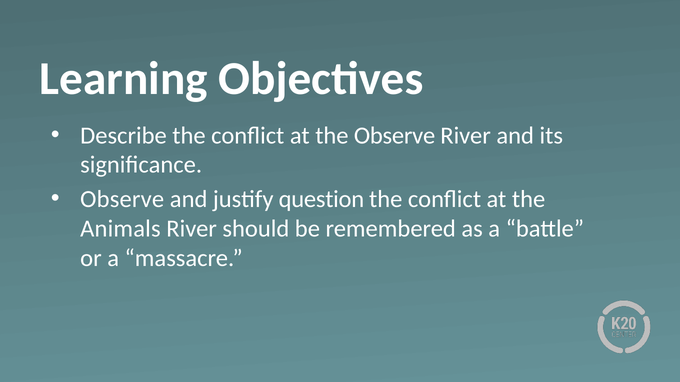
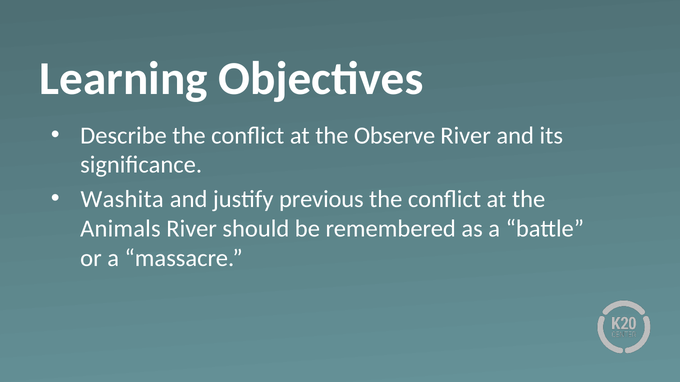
Observe at (122, 199): Observe -> Washita
question: question -> previous
